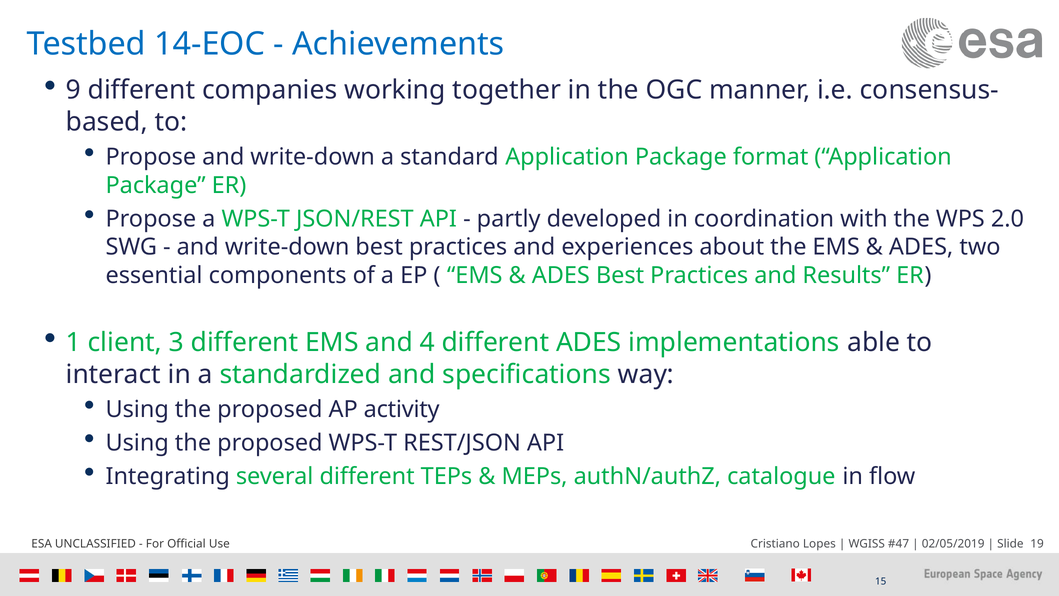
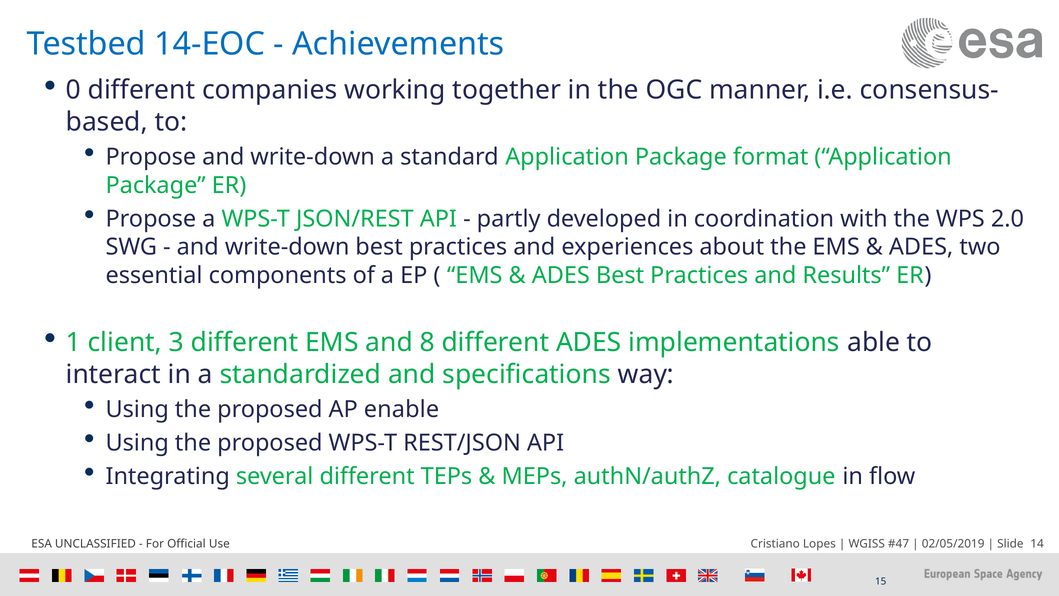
9: 9 -> 0
4: 4 -> 8
activity: activity -> enable
19: 19 -> 14
